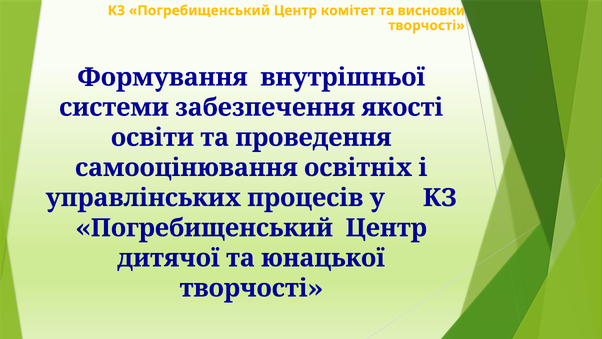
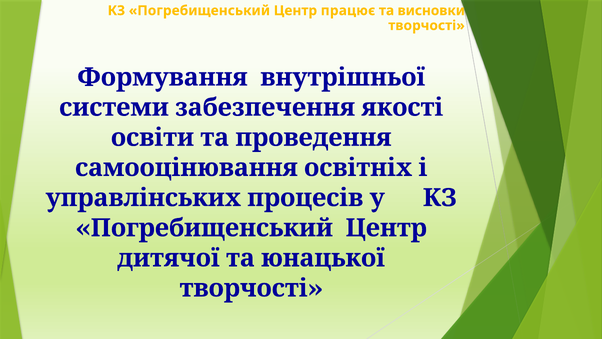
комітет: комітет -> працює
